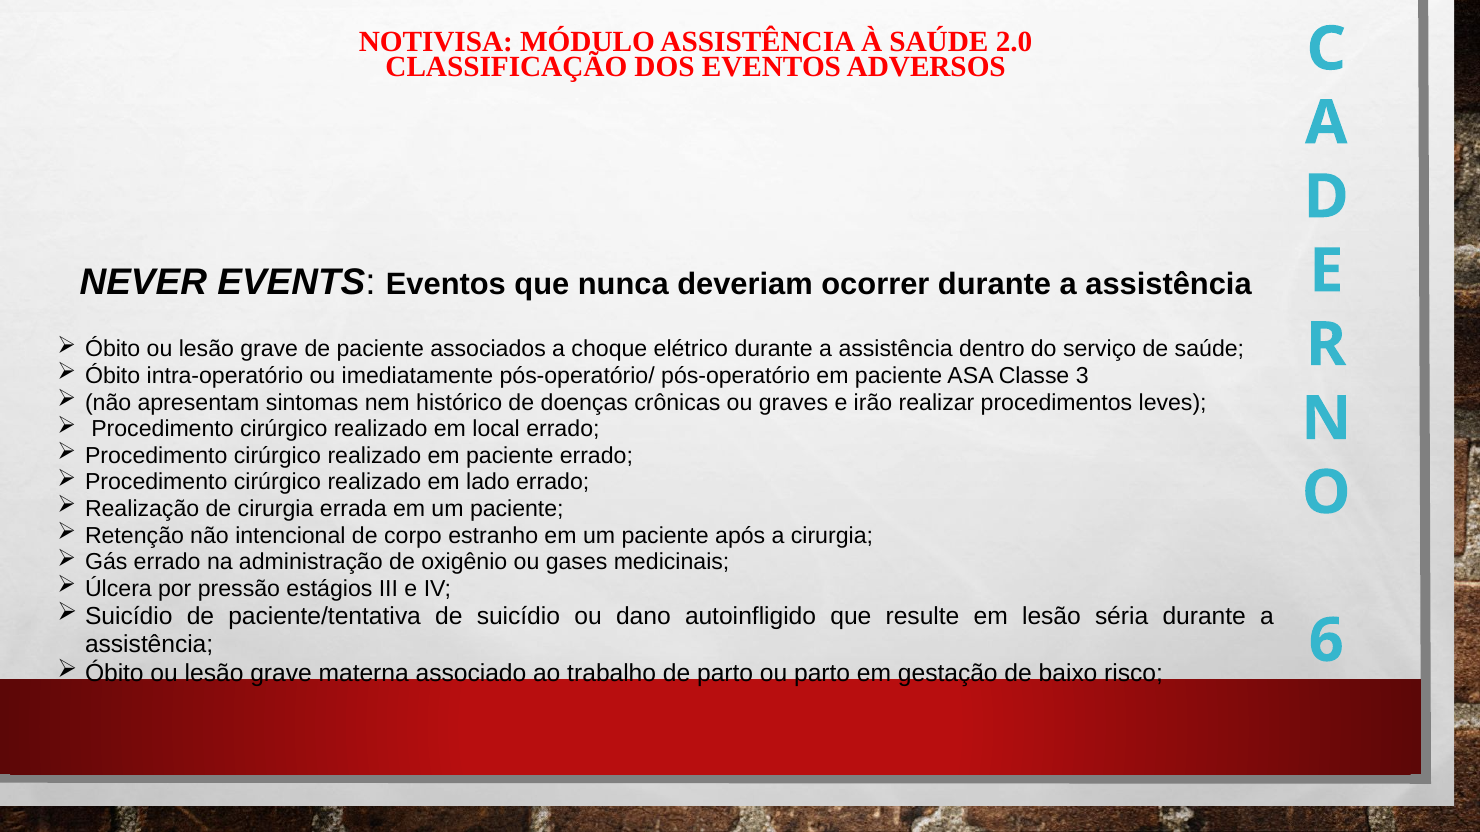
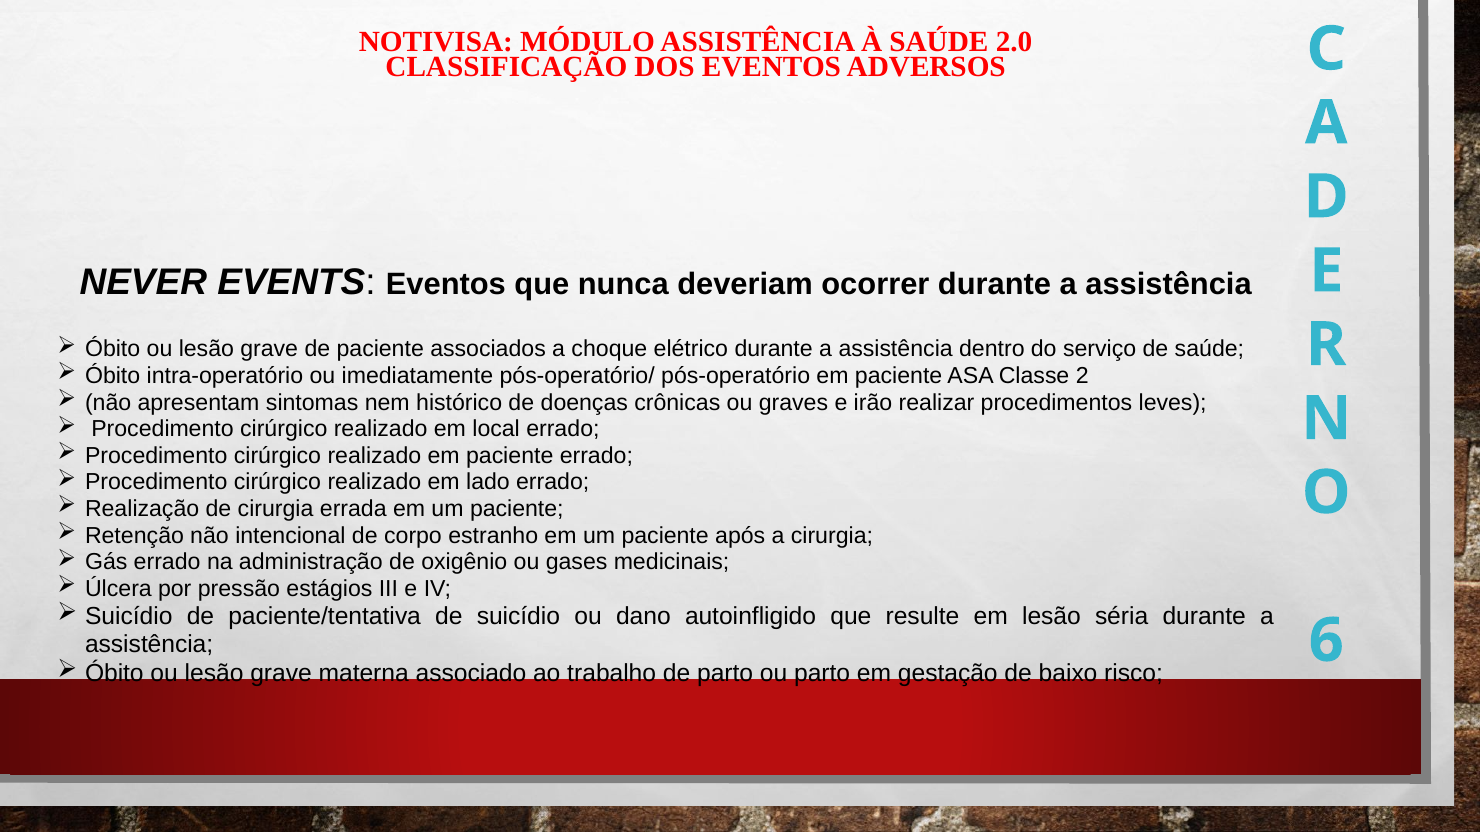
3: 3 -> 2
